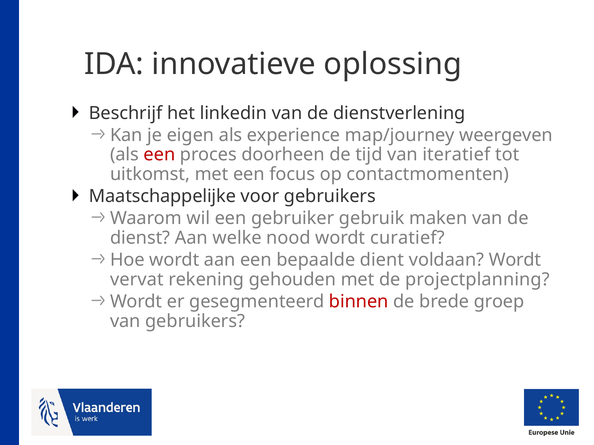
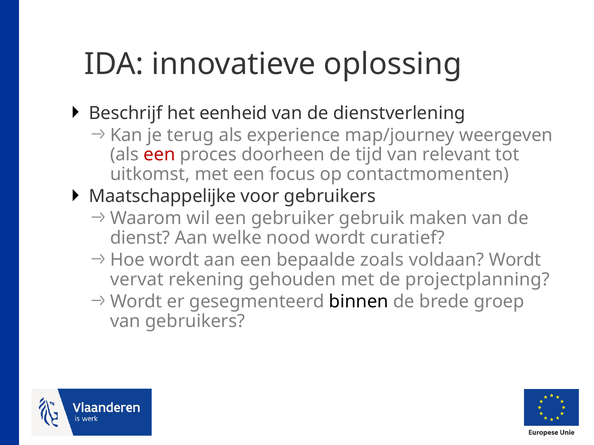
linkedin: linkedin -> eenheid
eigen: eigen -> terug
iteratief: iteratief -> relevant
dient: dient -> zoals
binnen colour: red -> black
